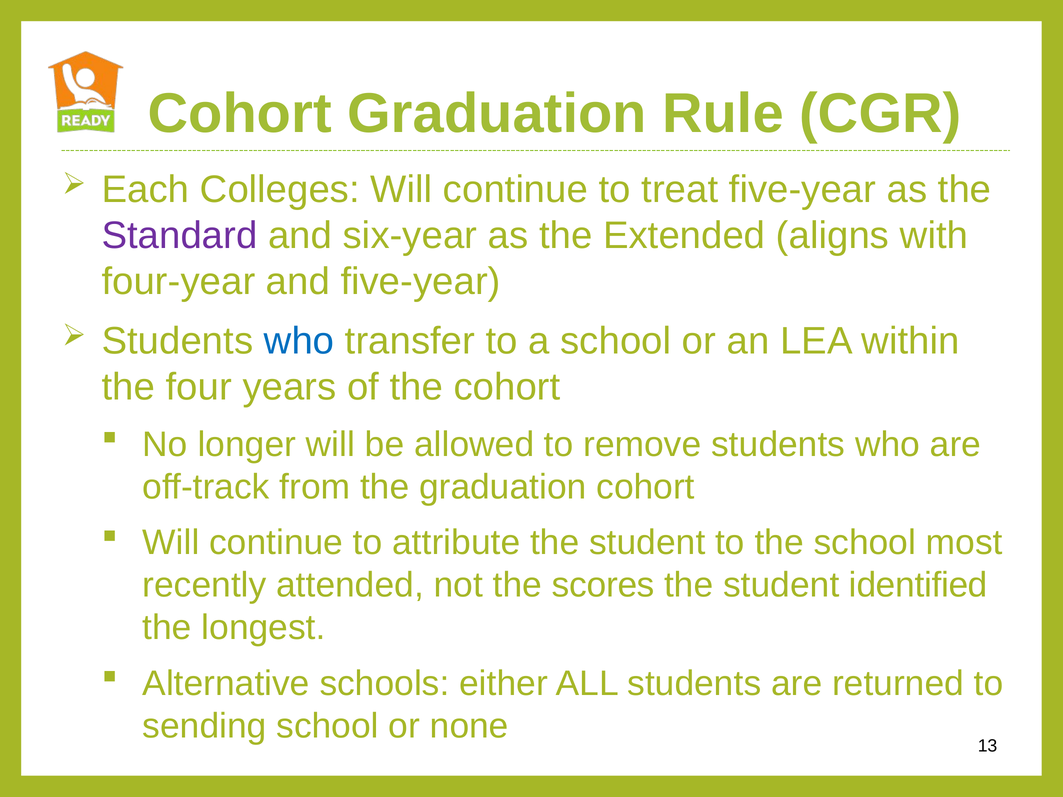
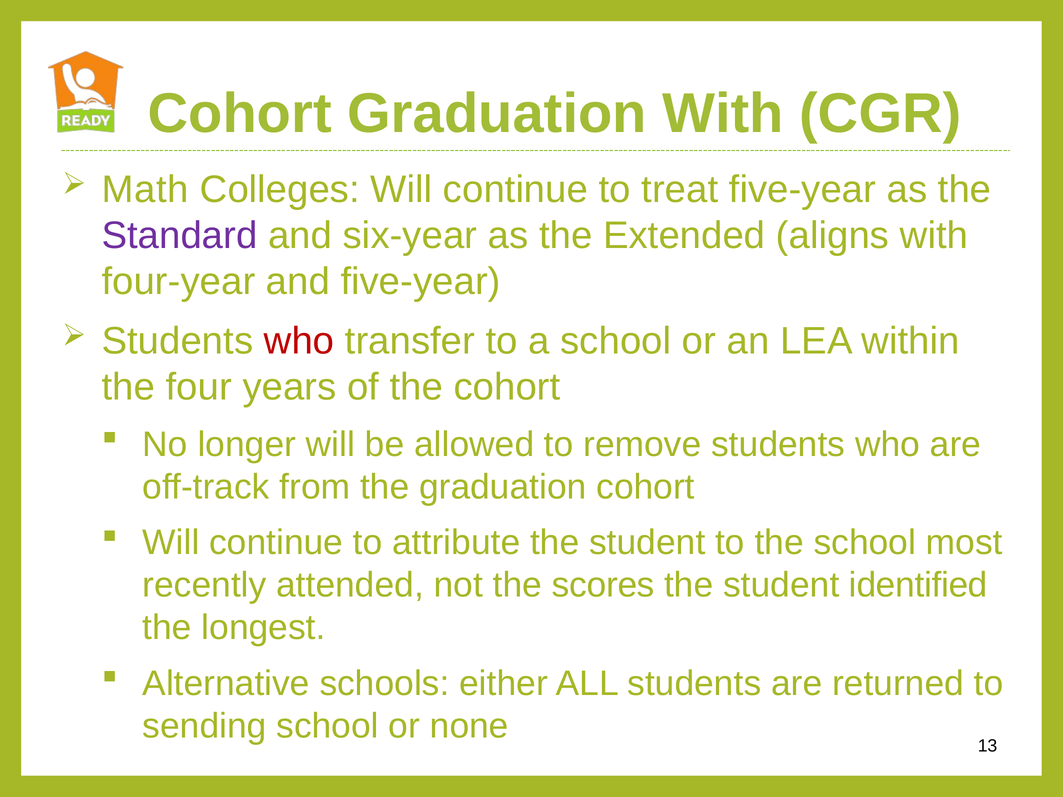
Graduation Rule: Rule -> With
Each: Each -> Math
who at (299, 341) colour: blue -> red
